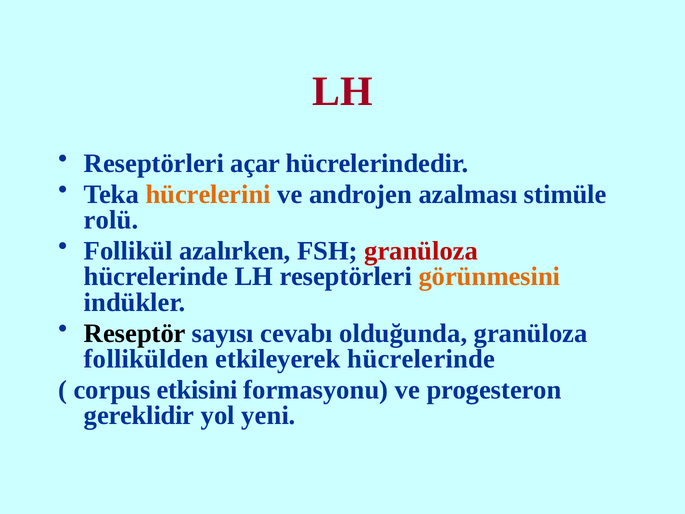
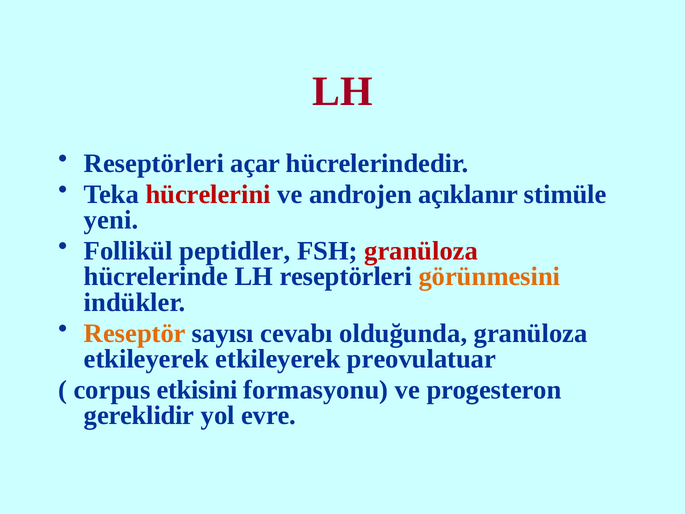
hücrelerini colour: orange -> red
azalması: azalması -> açıklanır
rolü: rolü -> yeni
azalırken: azalırken -> peptidler
Reseptör colour: black -> orange
follikülden at (146, 359): follikülden -> etkileyerek
etkileyerek hücrelerinde: hücrelerinde -> preovulatuar
yeni: yeni -> evre
